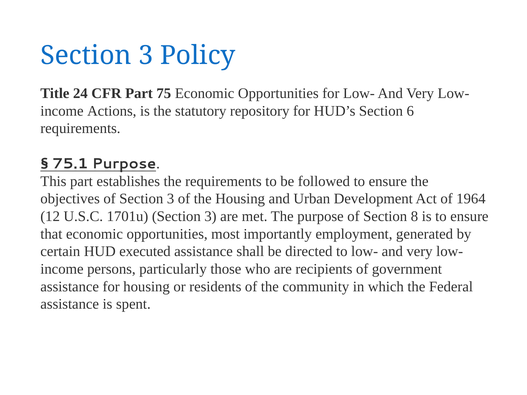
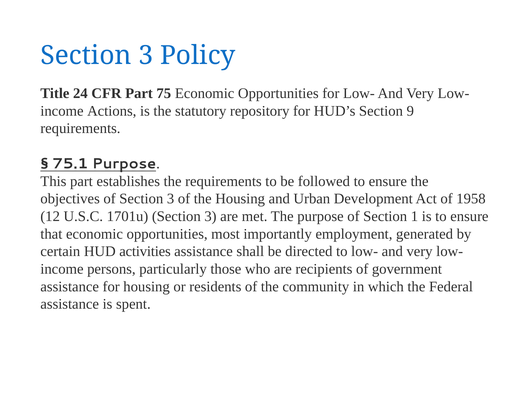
6: 6 -> 9
1964: 1964 -> 1958
8: 8 -> 1
executed: executed -> activities
